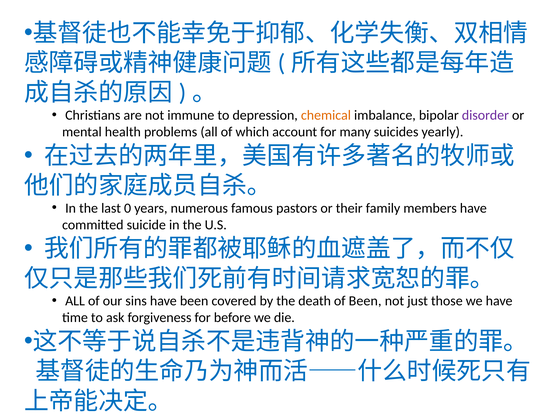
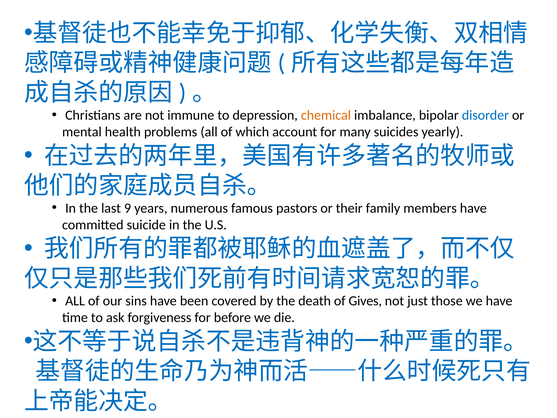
disorder colour: purple -> blue
0: 0 -> 9
of Been: Been -> Gives
